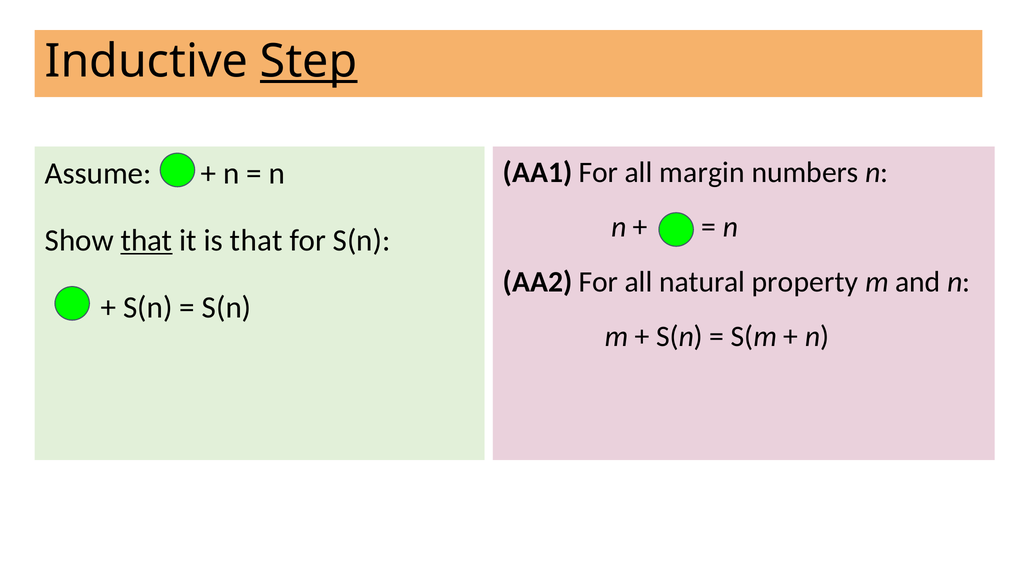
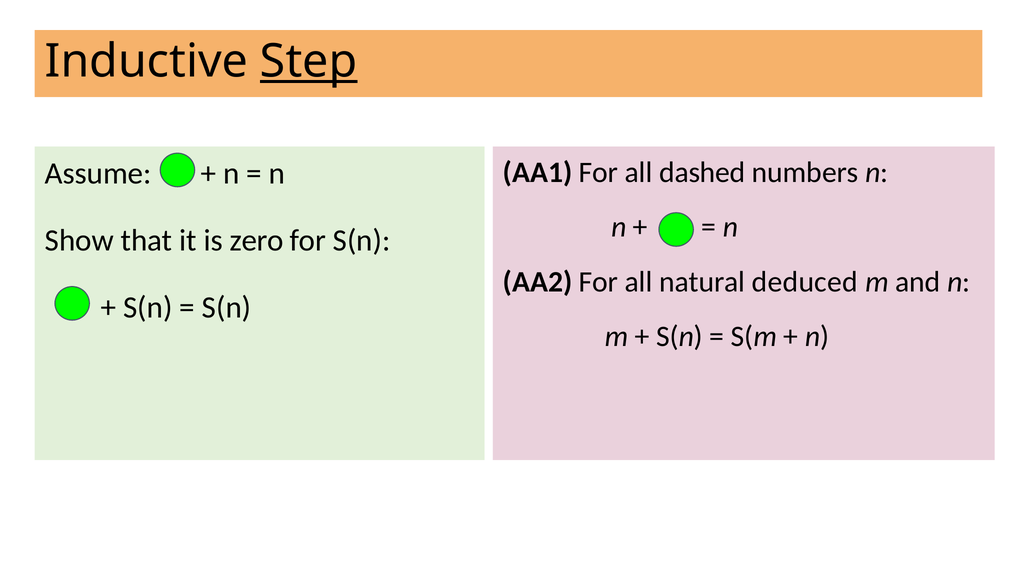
margin: margin -> dashed
that at (147, 240) underline: present -> none
is that: that -> zero
property: property -> deduced
